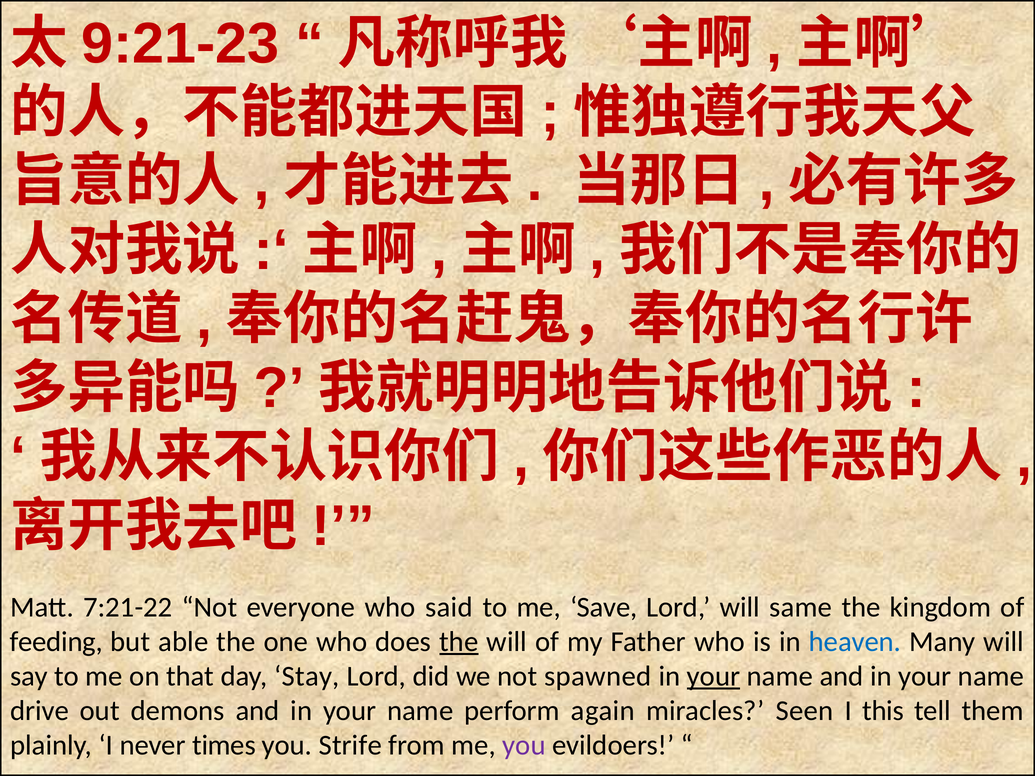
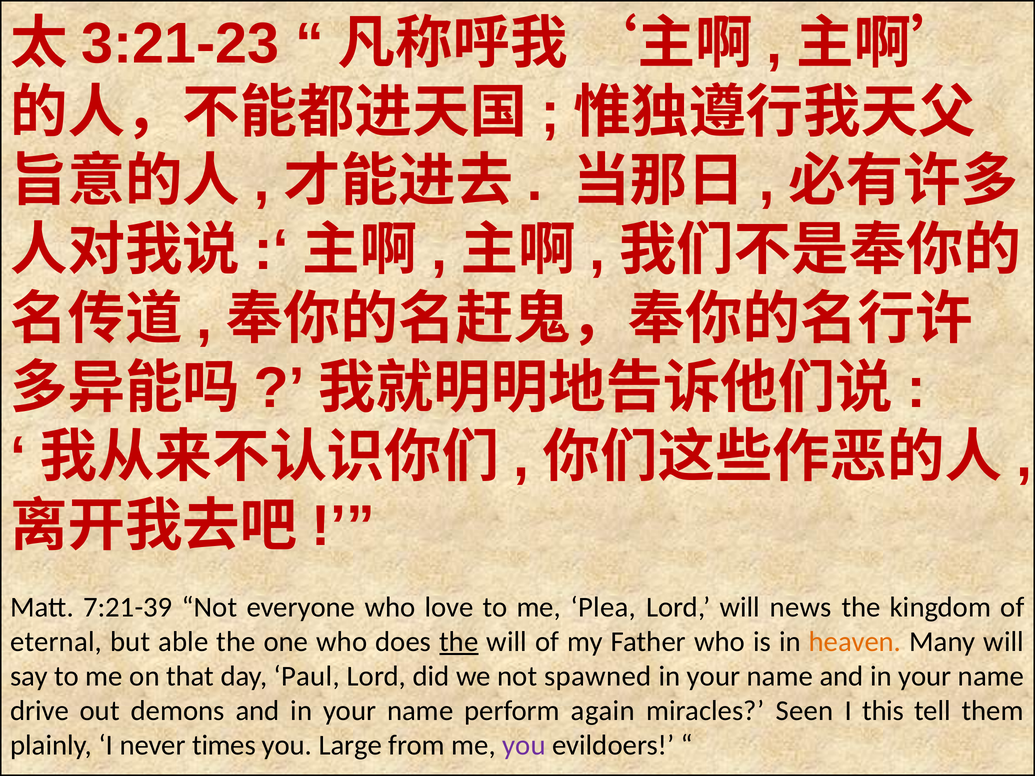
9:21-23: 9:21-23 -> 3:21-23
7:21-22: 7:21-22 -> 7:21-39
said: said -> love
Save: Save -> Plea
same: same -> news
feeding: feeding -> eternal
heaven colour: blue -> orange
Stay: Stay -> Paul
your at (714, 676) underline: present -> none
Strife: Strife -> Large
